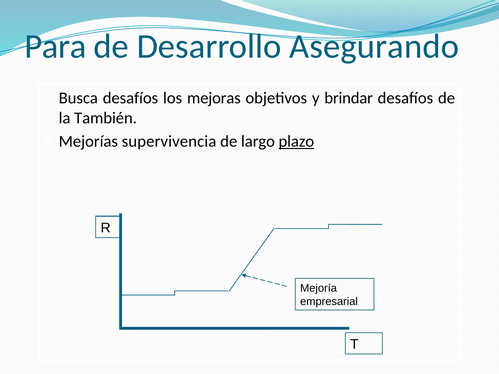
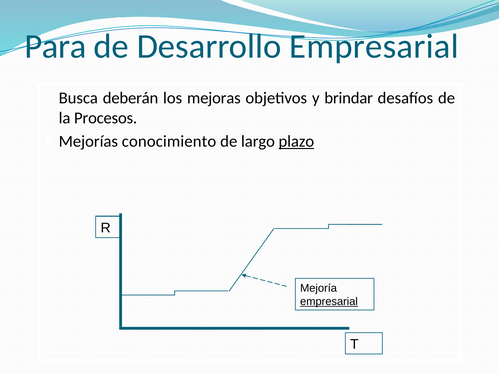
Desarrollo Asegurando: Asegurando -> Empresarial
Busca desafíos: desafíos -> deberán
También: También -> Procesos
supervivencia: supervivencia -> conocimiento
empresarial at (329, 302) underline: none -> present
